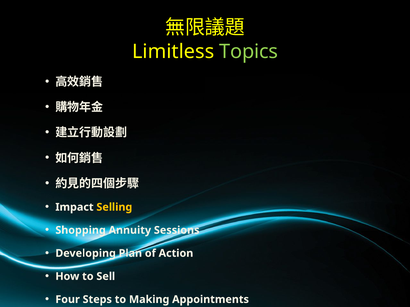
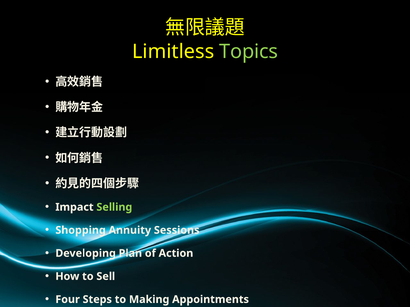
Selling colour: yellow -> light green
